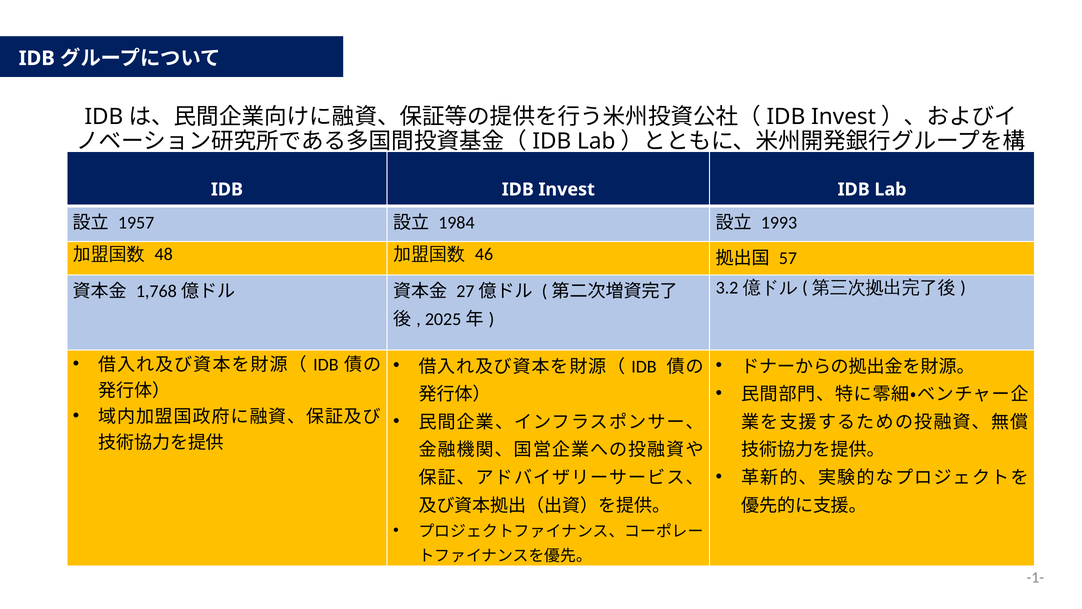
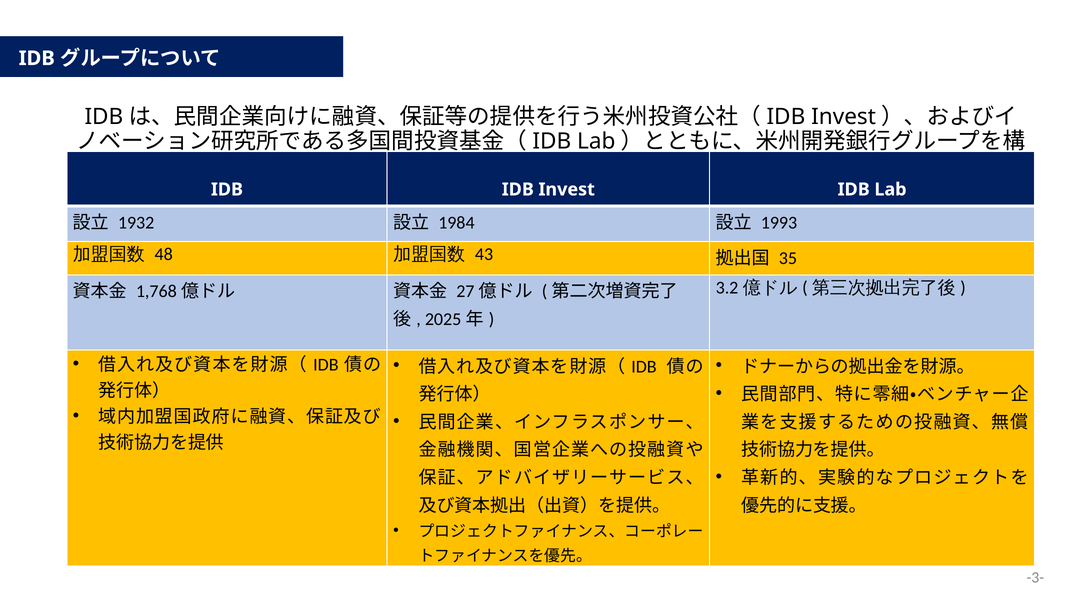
1957: 1957 -> 1932
46: 46 -> 43
57: 57 -> 35
-1-: -1- -> -3-
